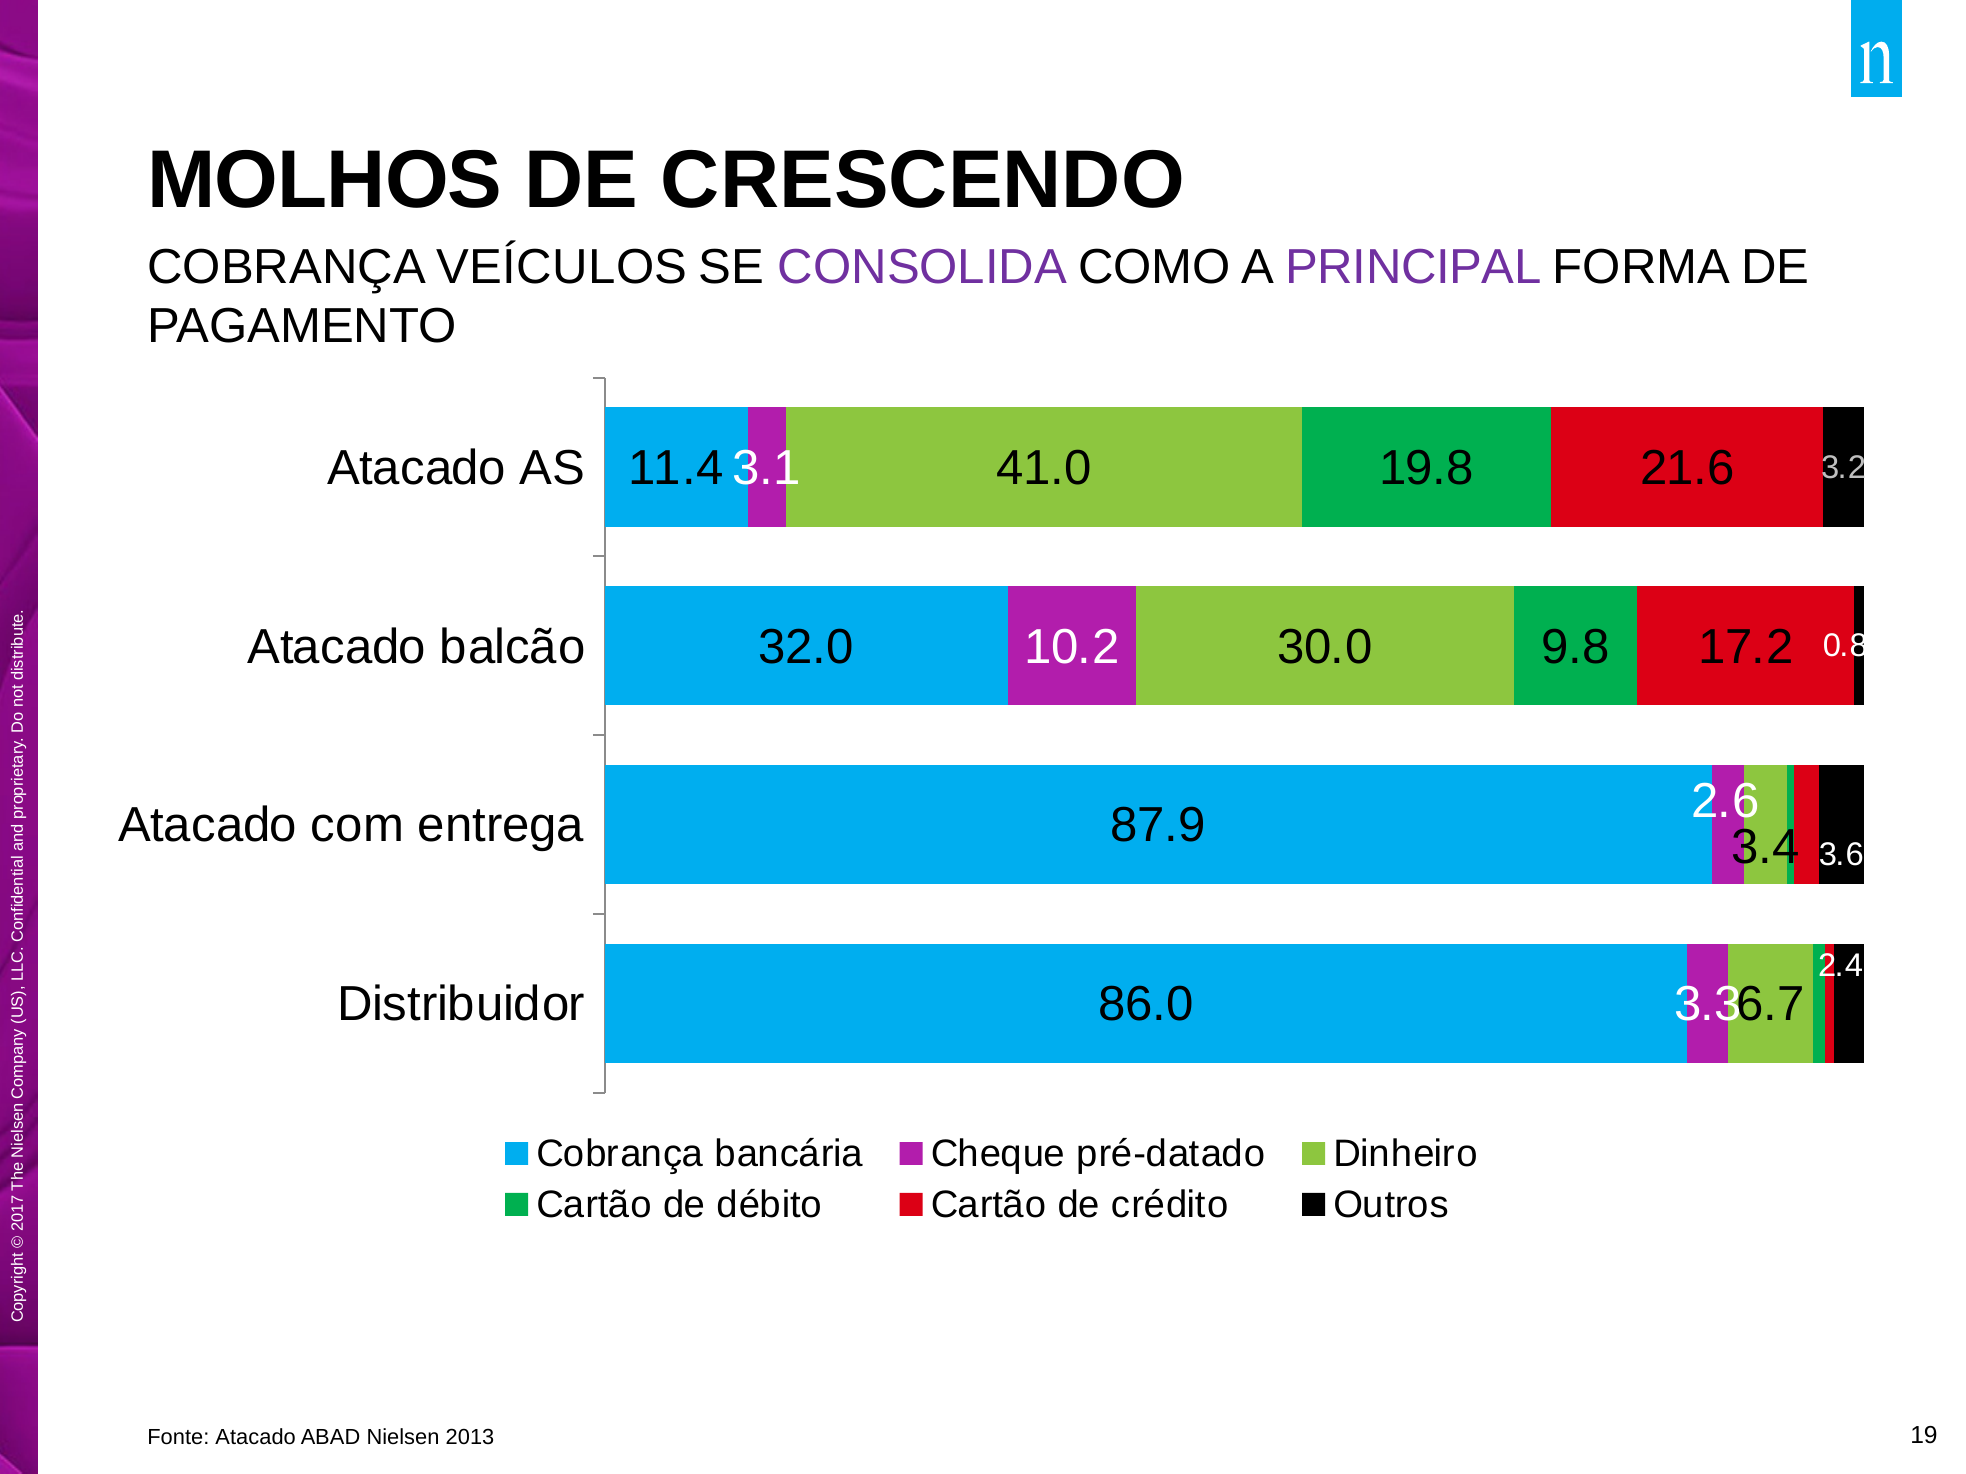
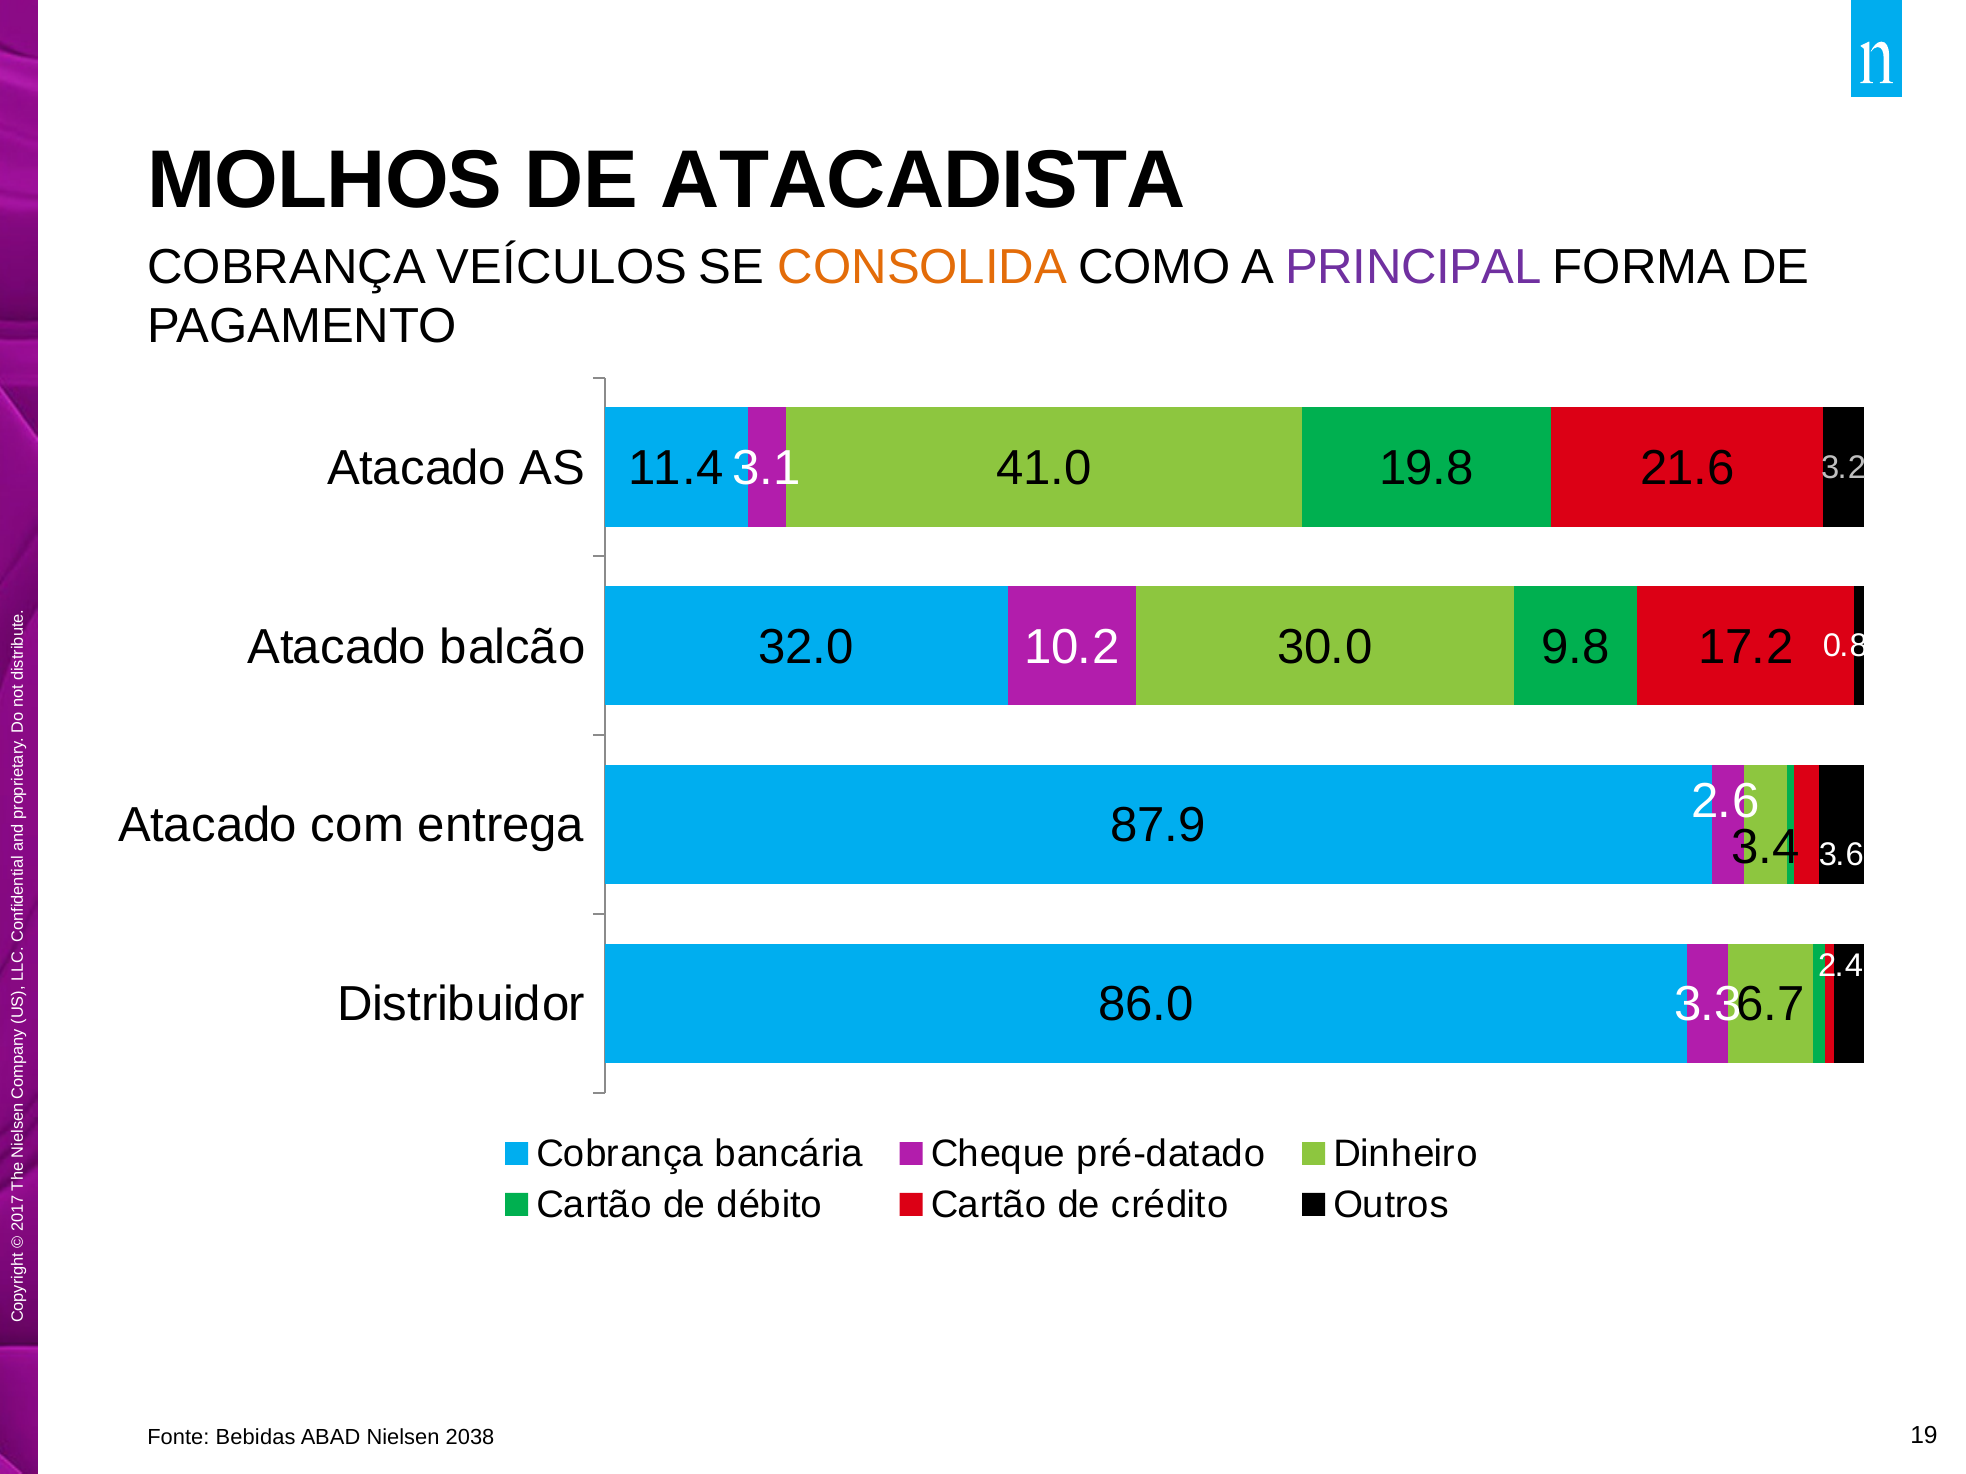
CRESCENDO: CRESCENDO -> ATACADISTA
CONSOLIDA colour: purple -> orange
Fonte Atacado: Atacado -> Bebidas
2013: 2013 -> 2038
